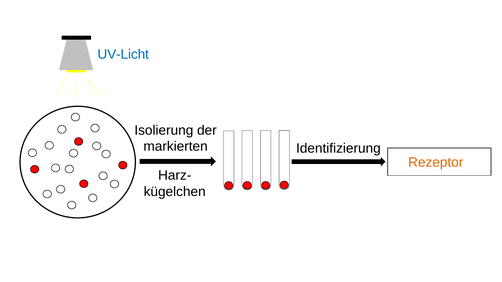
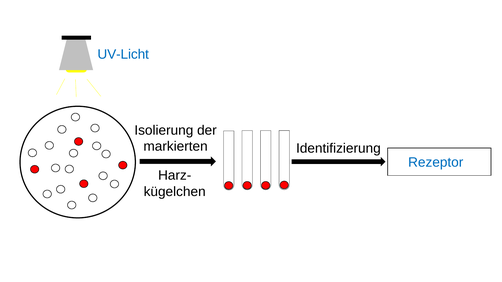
Rezeptor colour: orange -> blue
